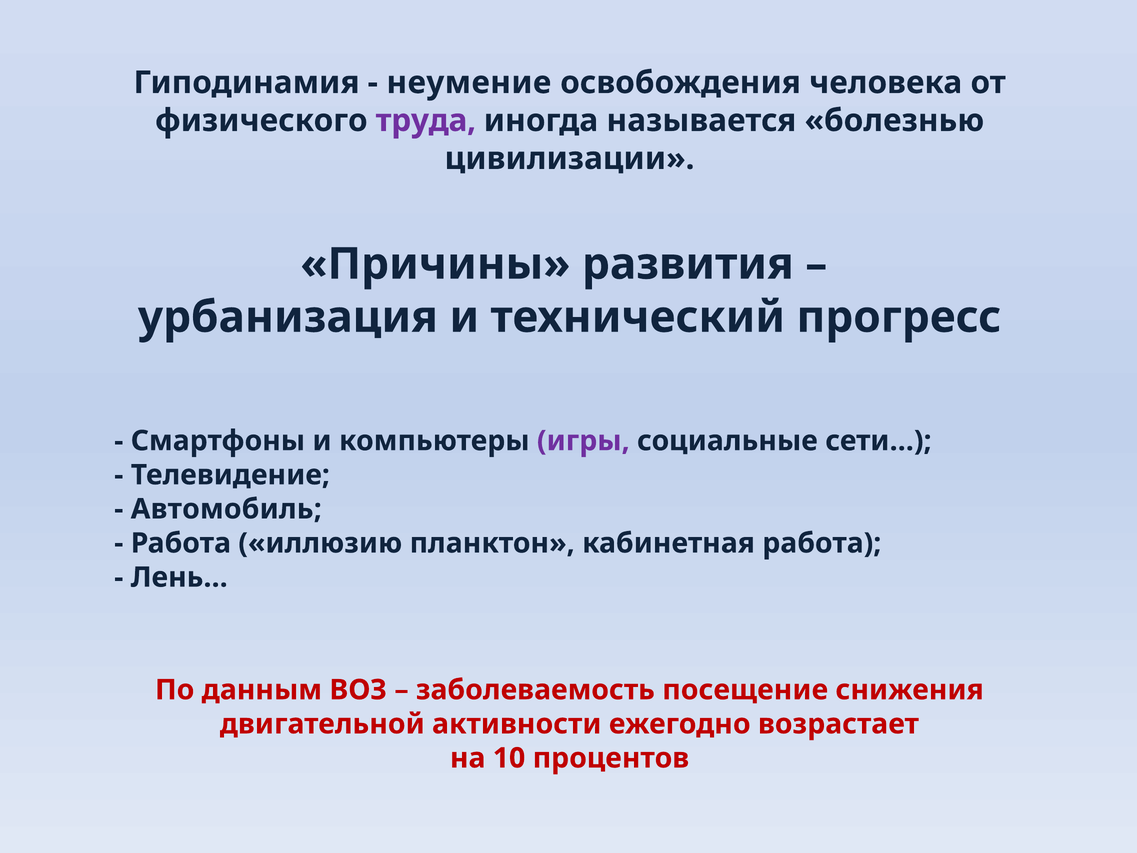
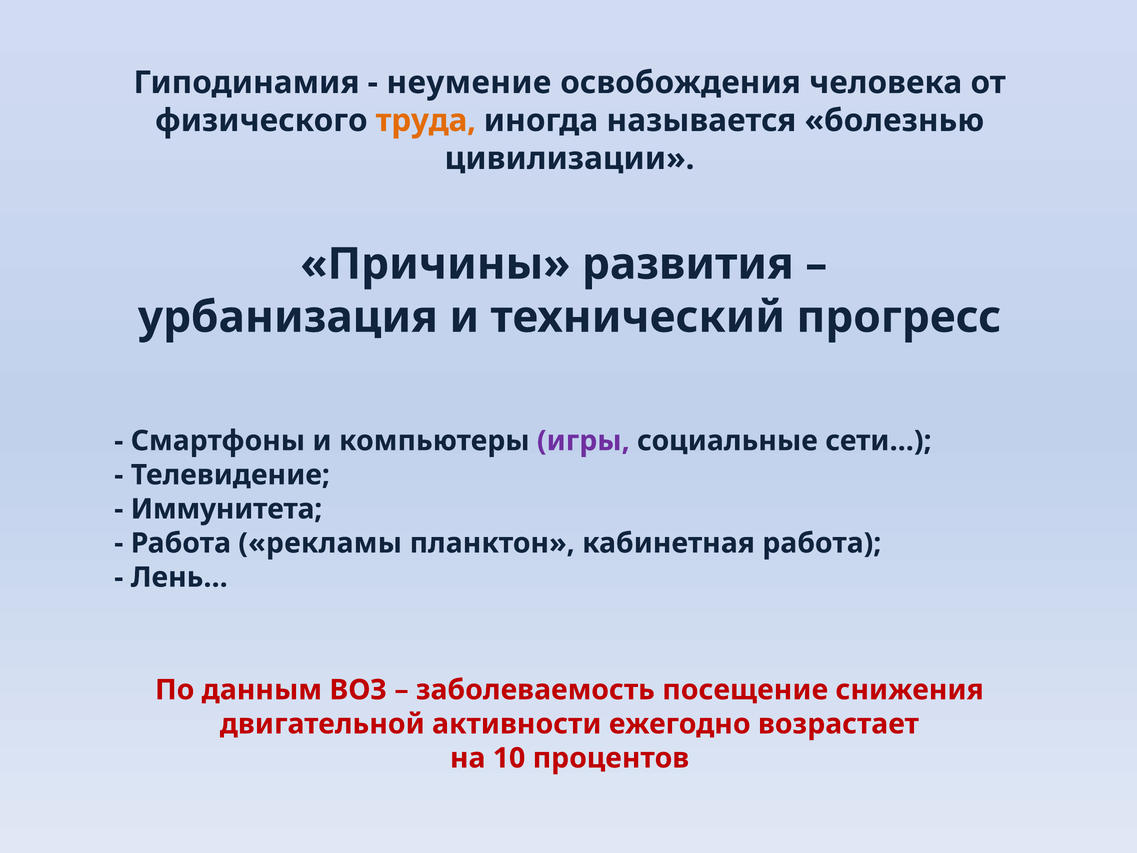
труда colour: purple -> orange
Автомобиль: Автомобиль -> Иммунитета
иллюзию: иллюзию -> рекламы
